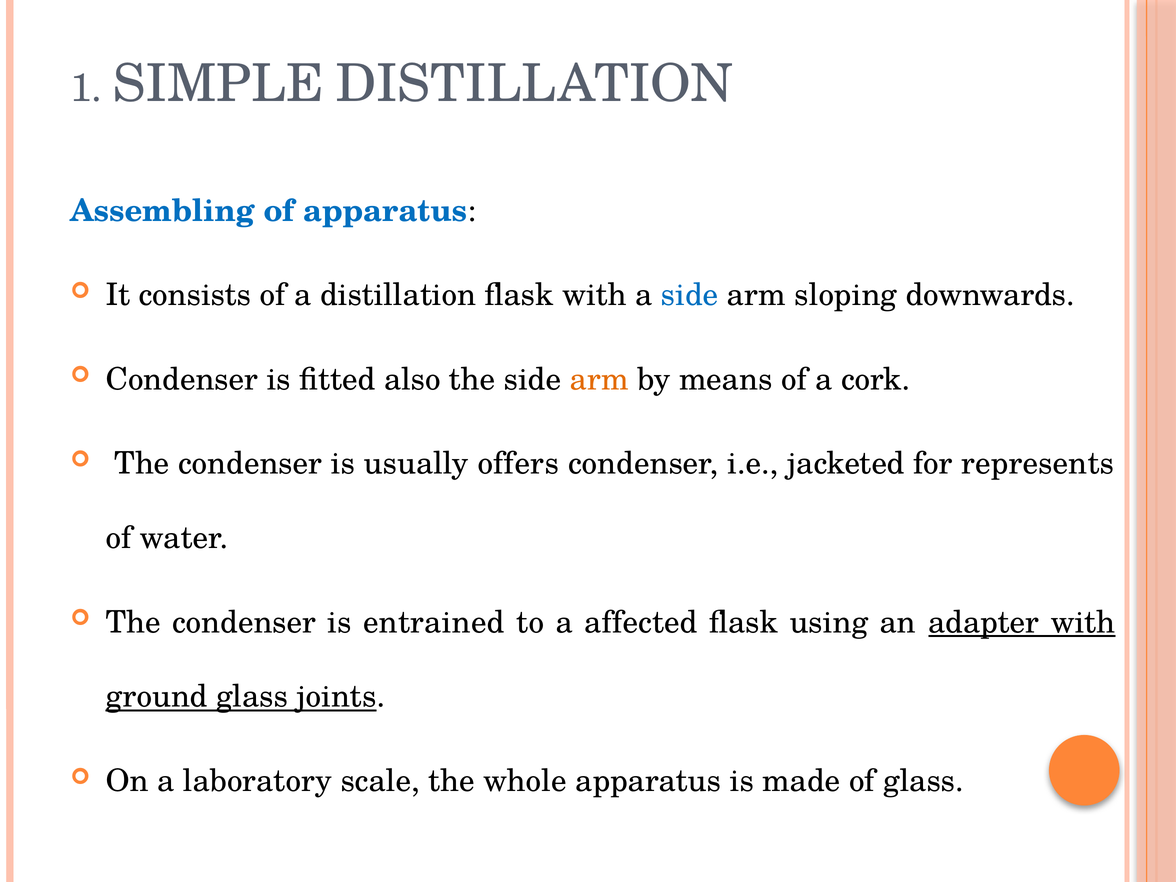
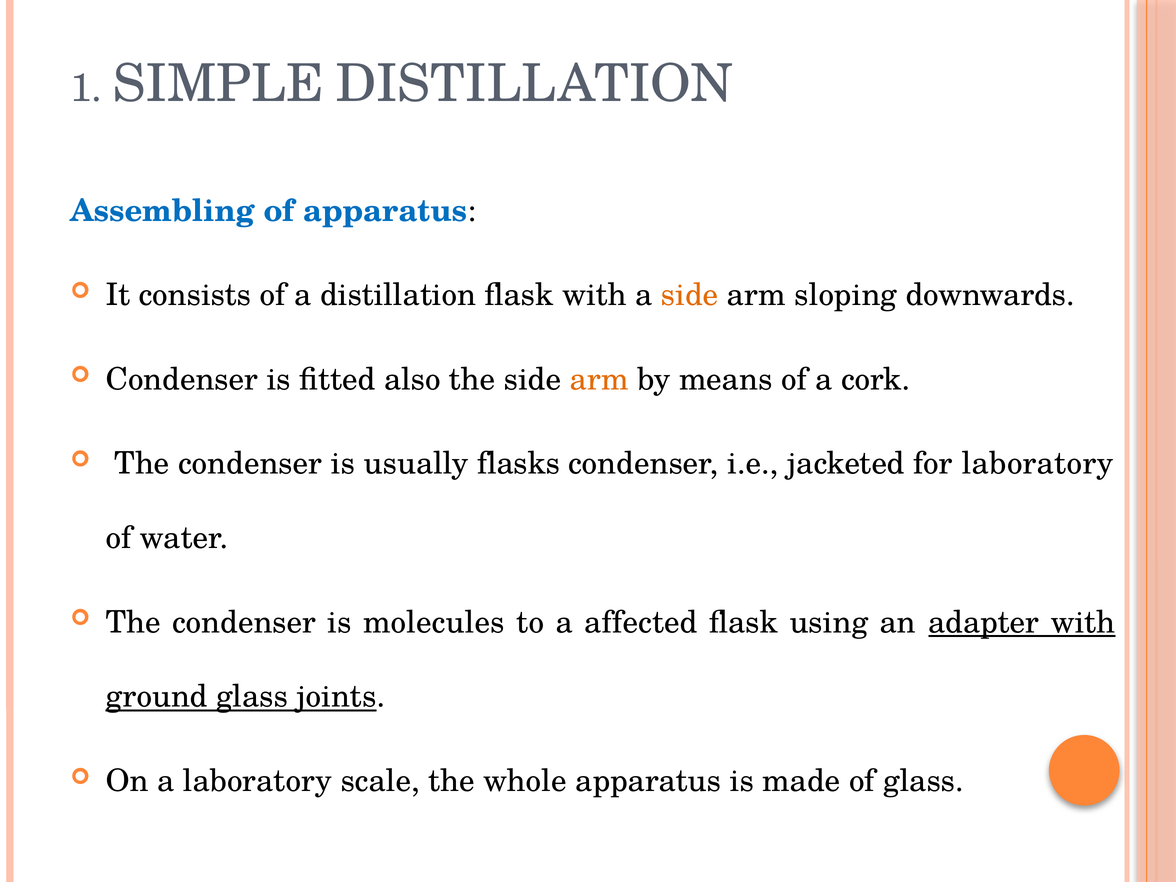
side at (690, 295) colour: blue -> orange
offers: offers -> flasks
for represents: represents -> laboratory
entrained: entrained -> molecules
